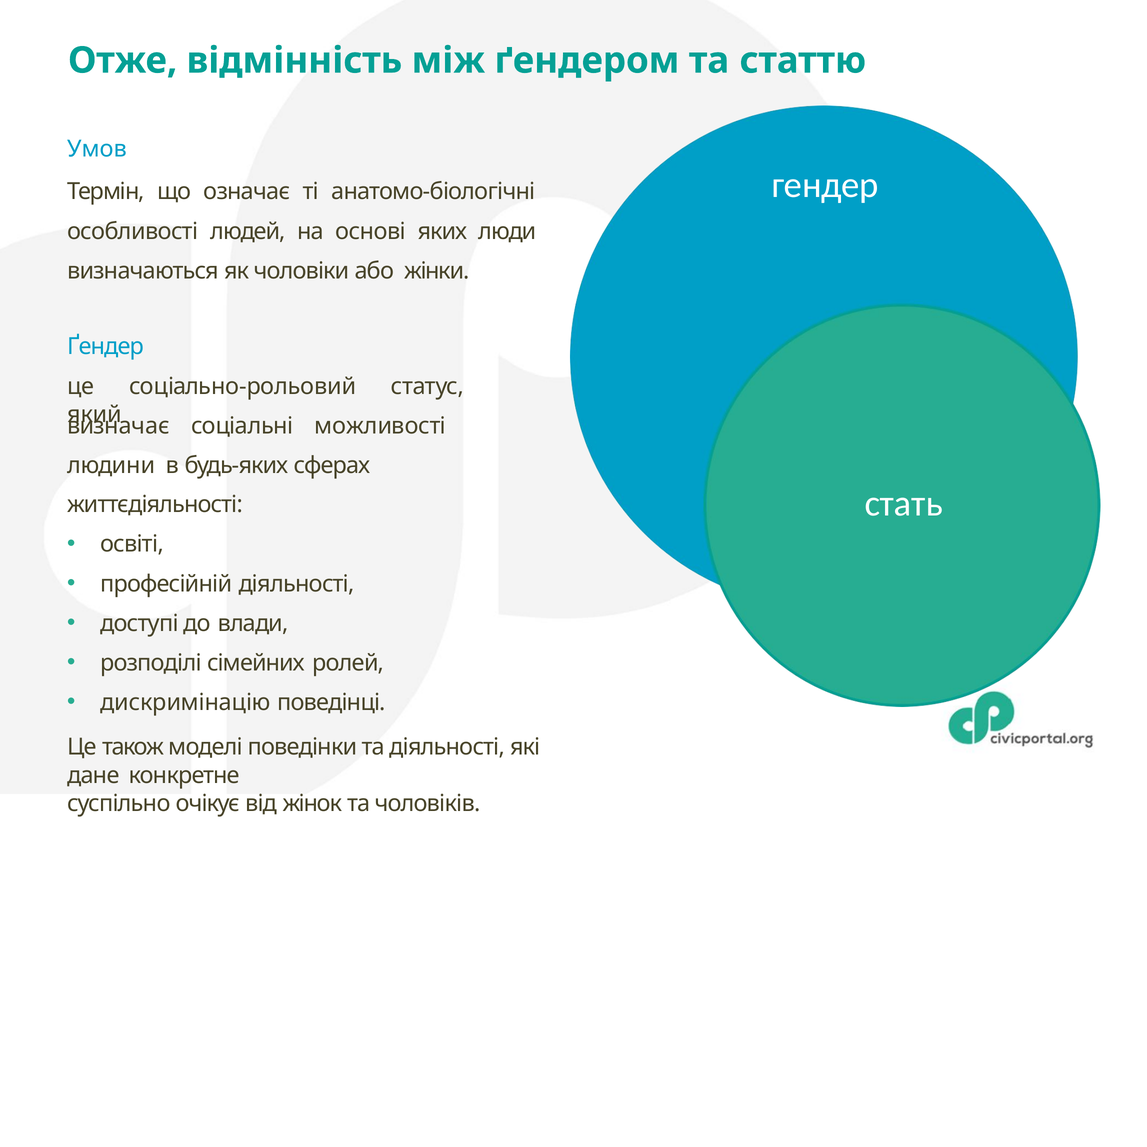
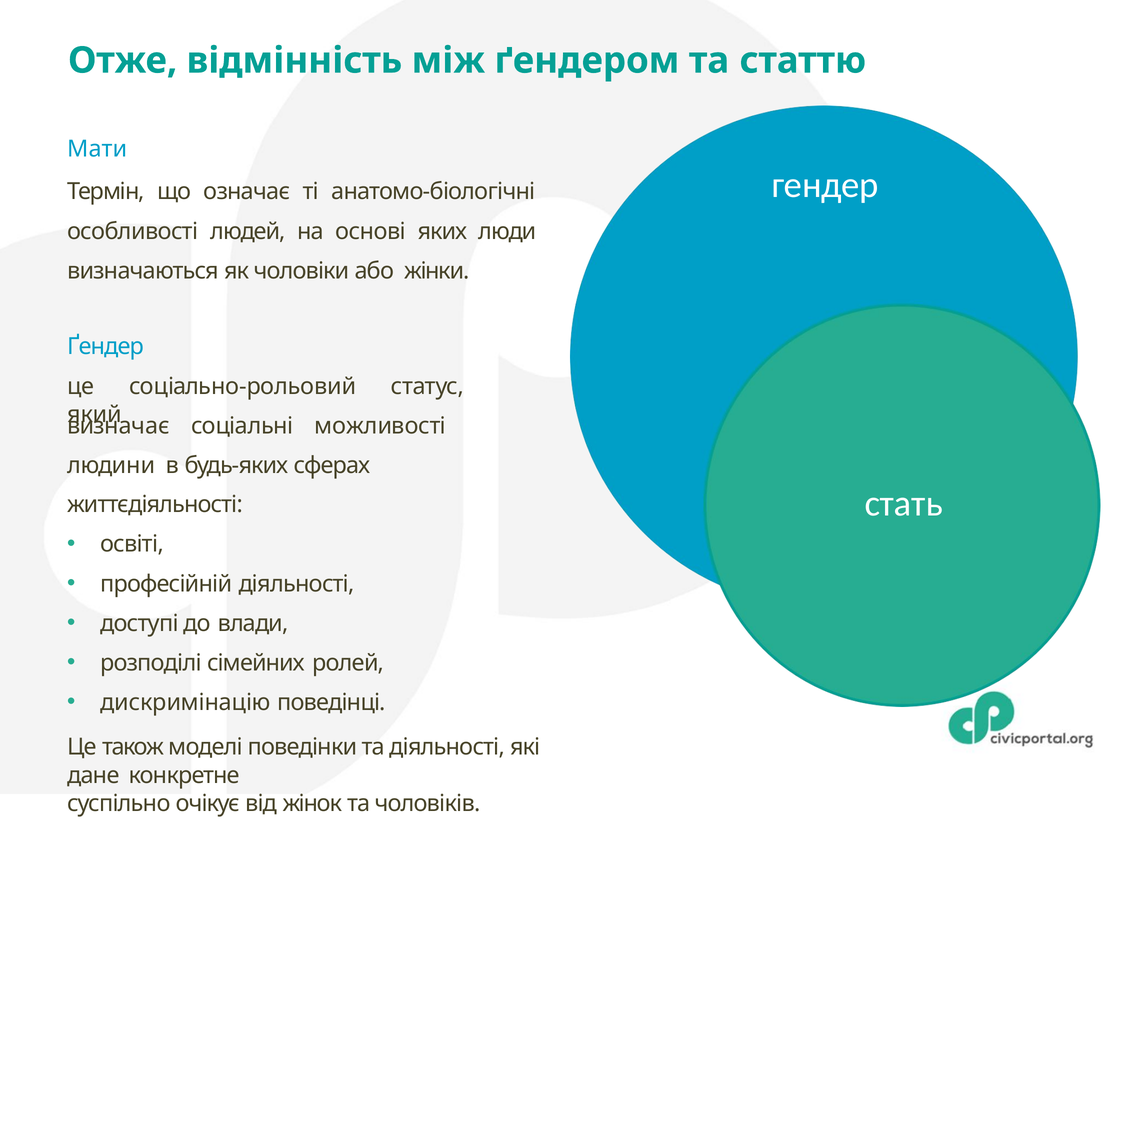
Умов: Умов -> Мати
